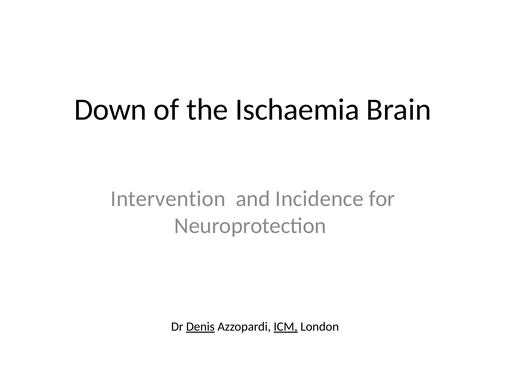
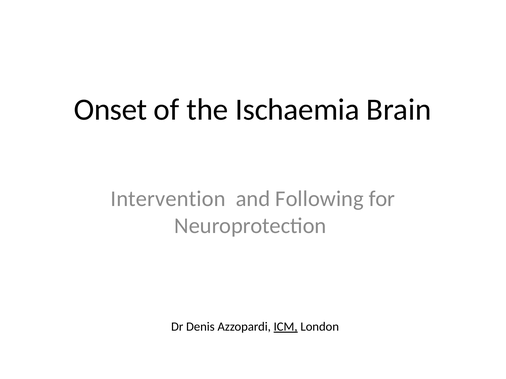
Down: Down -> Onset
Incidence: Incidence -> Following
Denis underline: present -> none
